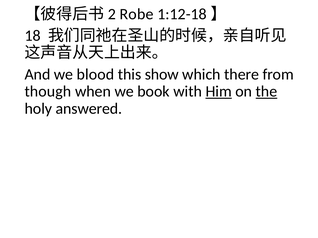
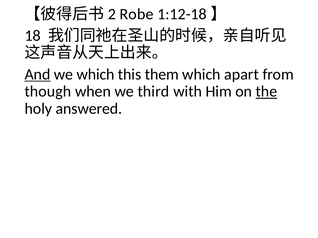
And underline: none -> present
we blood: blood -> which
show: show -> them
there: there -> apart
book: book -> third
Him underline: present -> none
